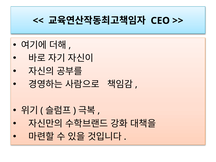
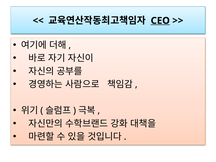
CEO underline: none -> present
